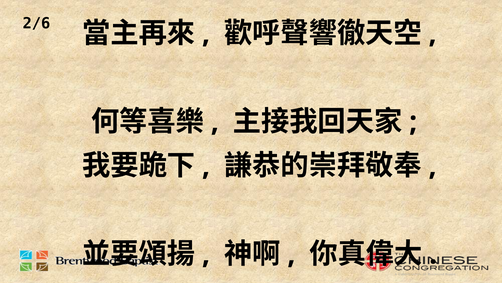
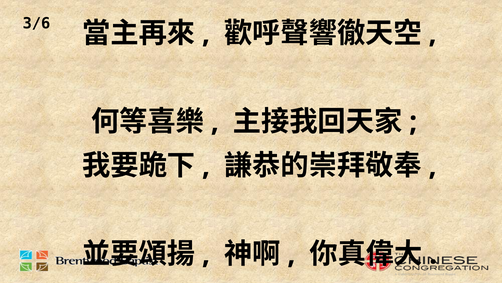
2/6: 2/6 -> 3/6
